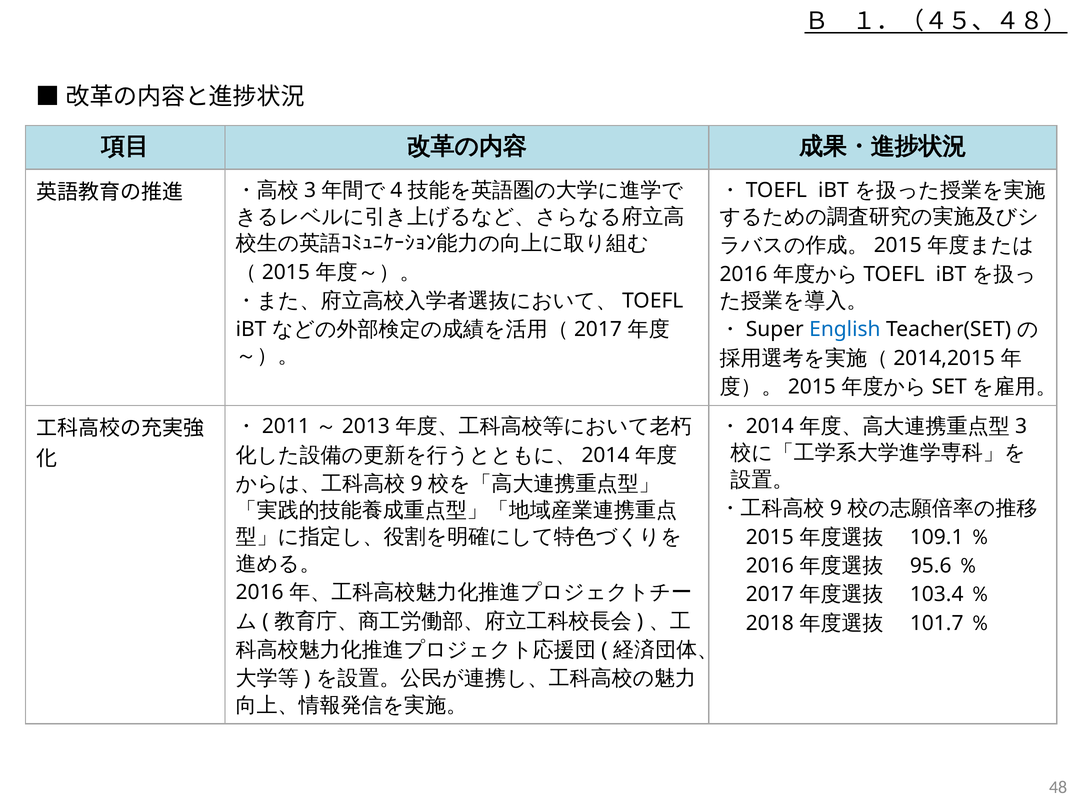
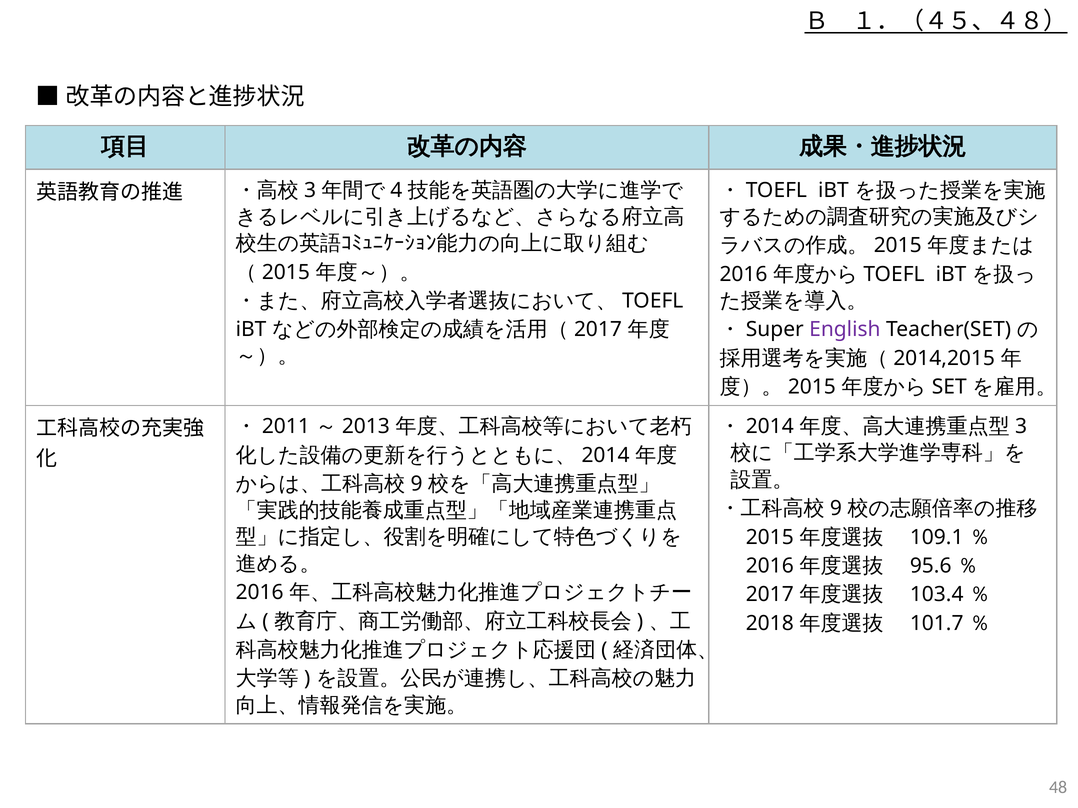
English colour: blue -> purple
